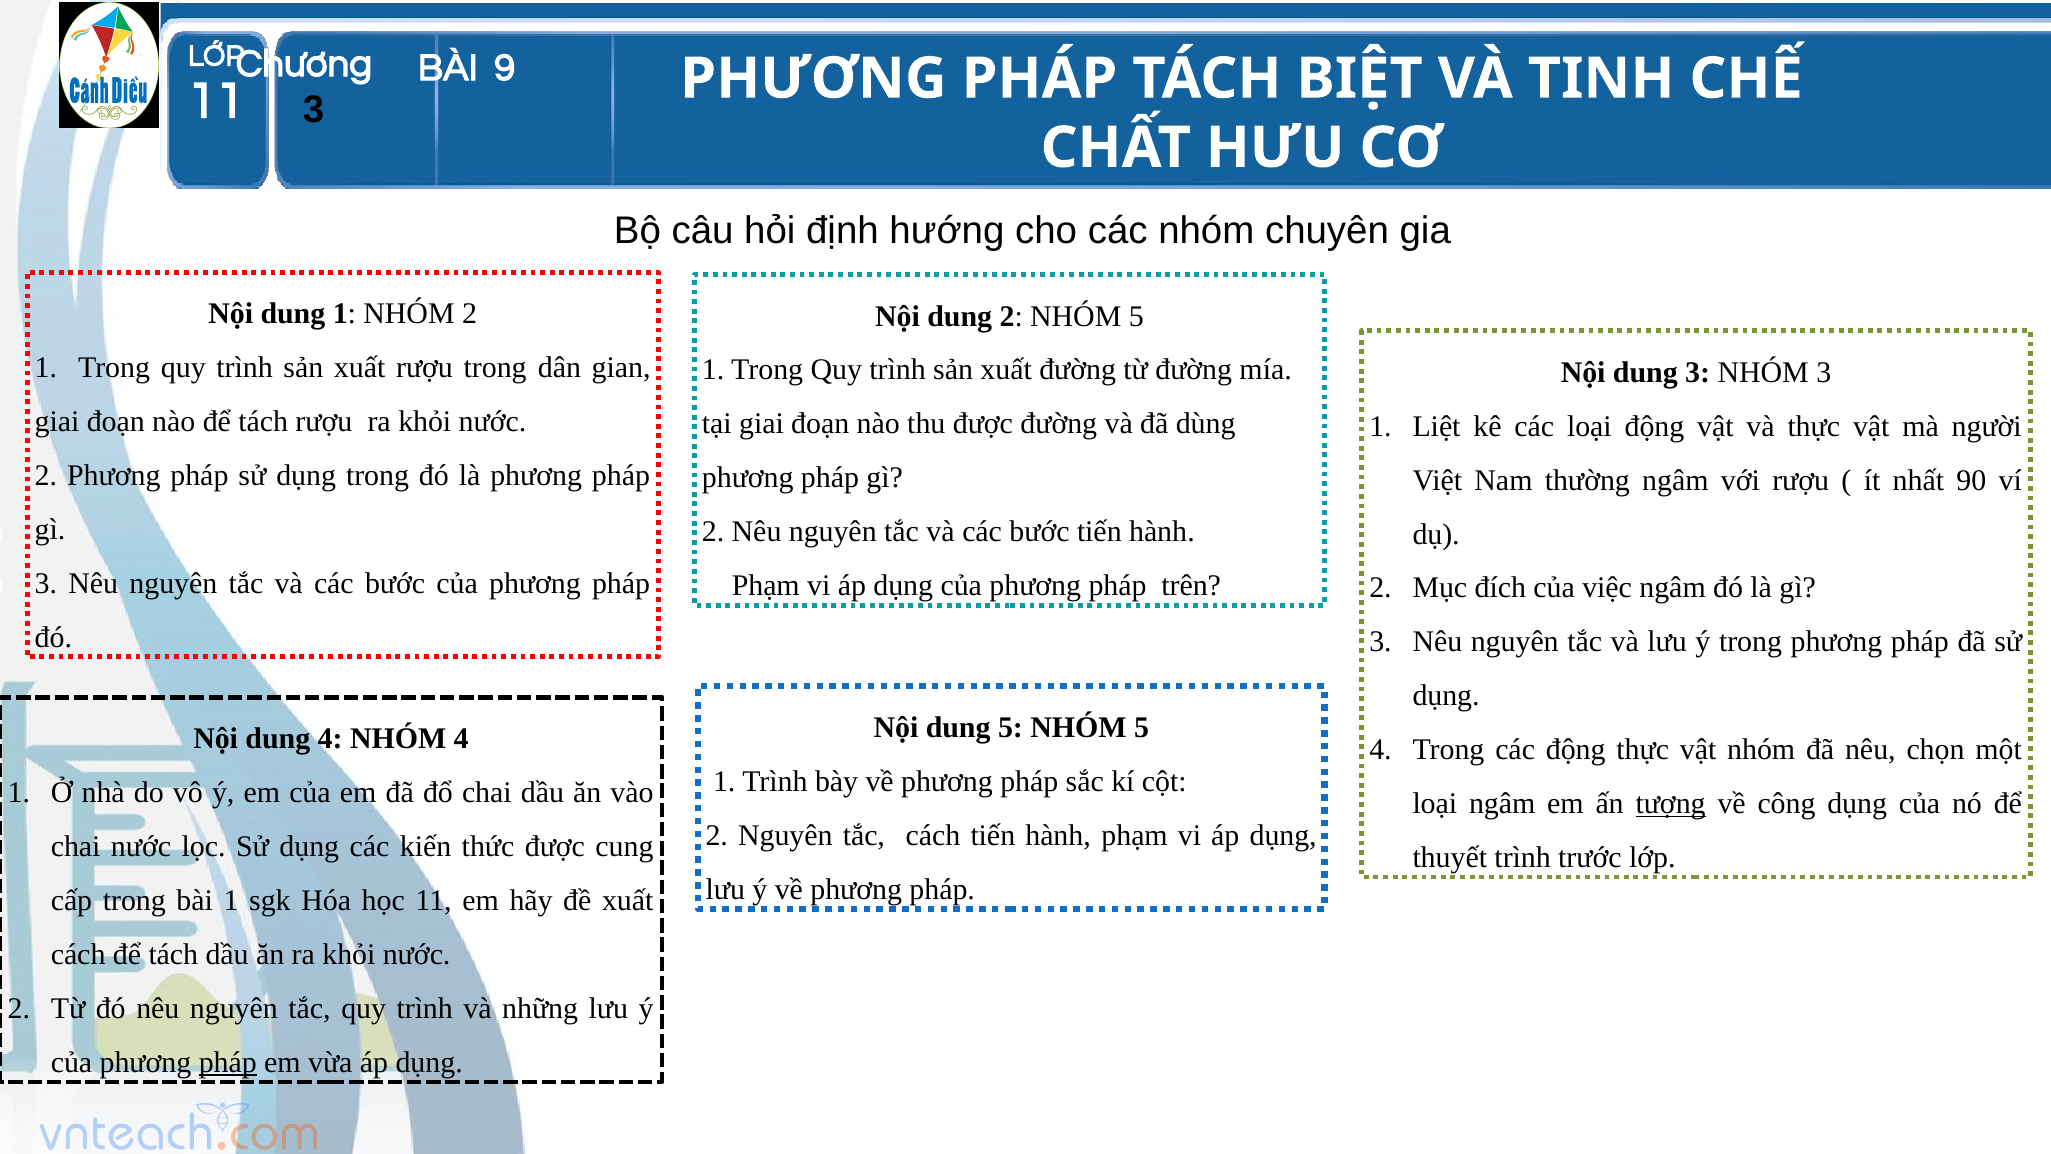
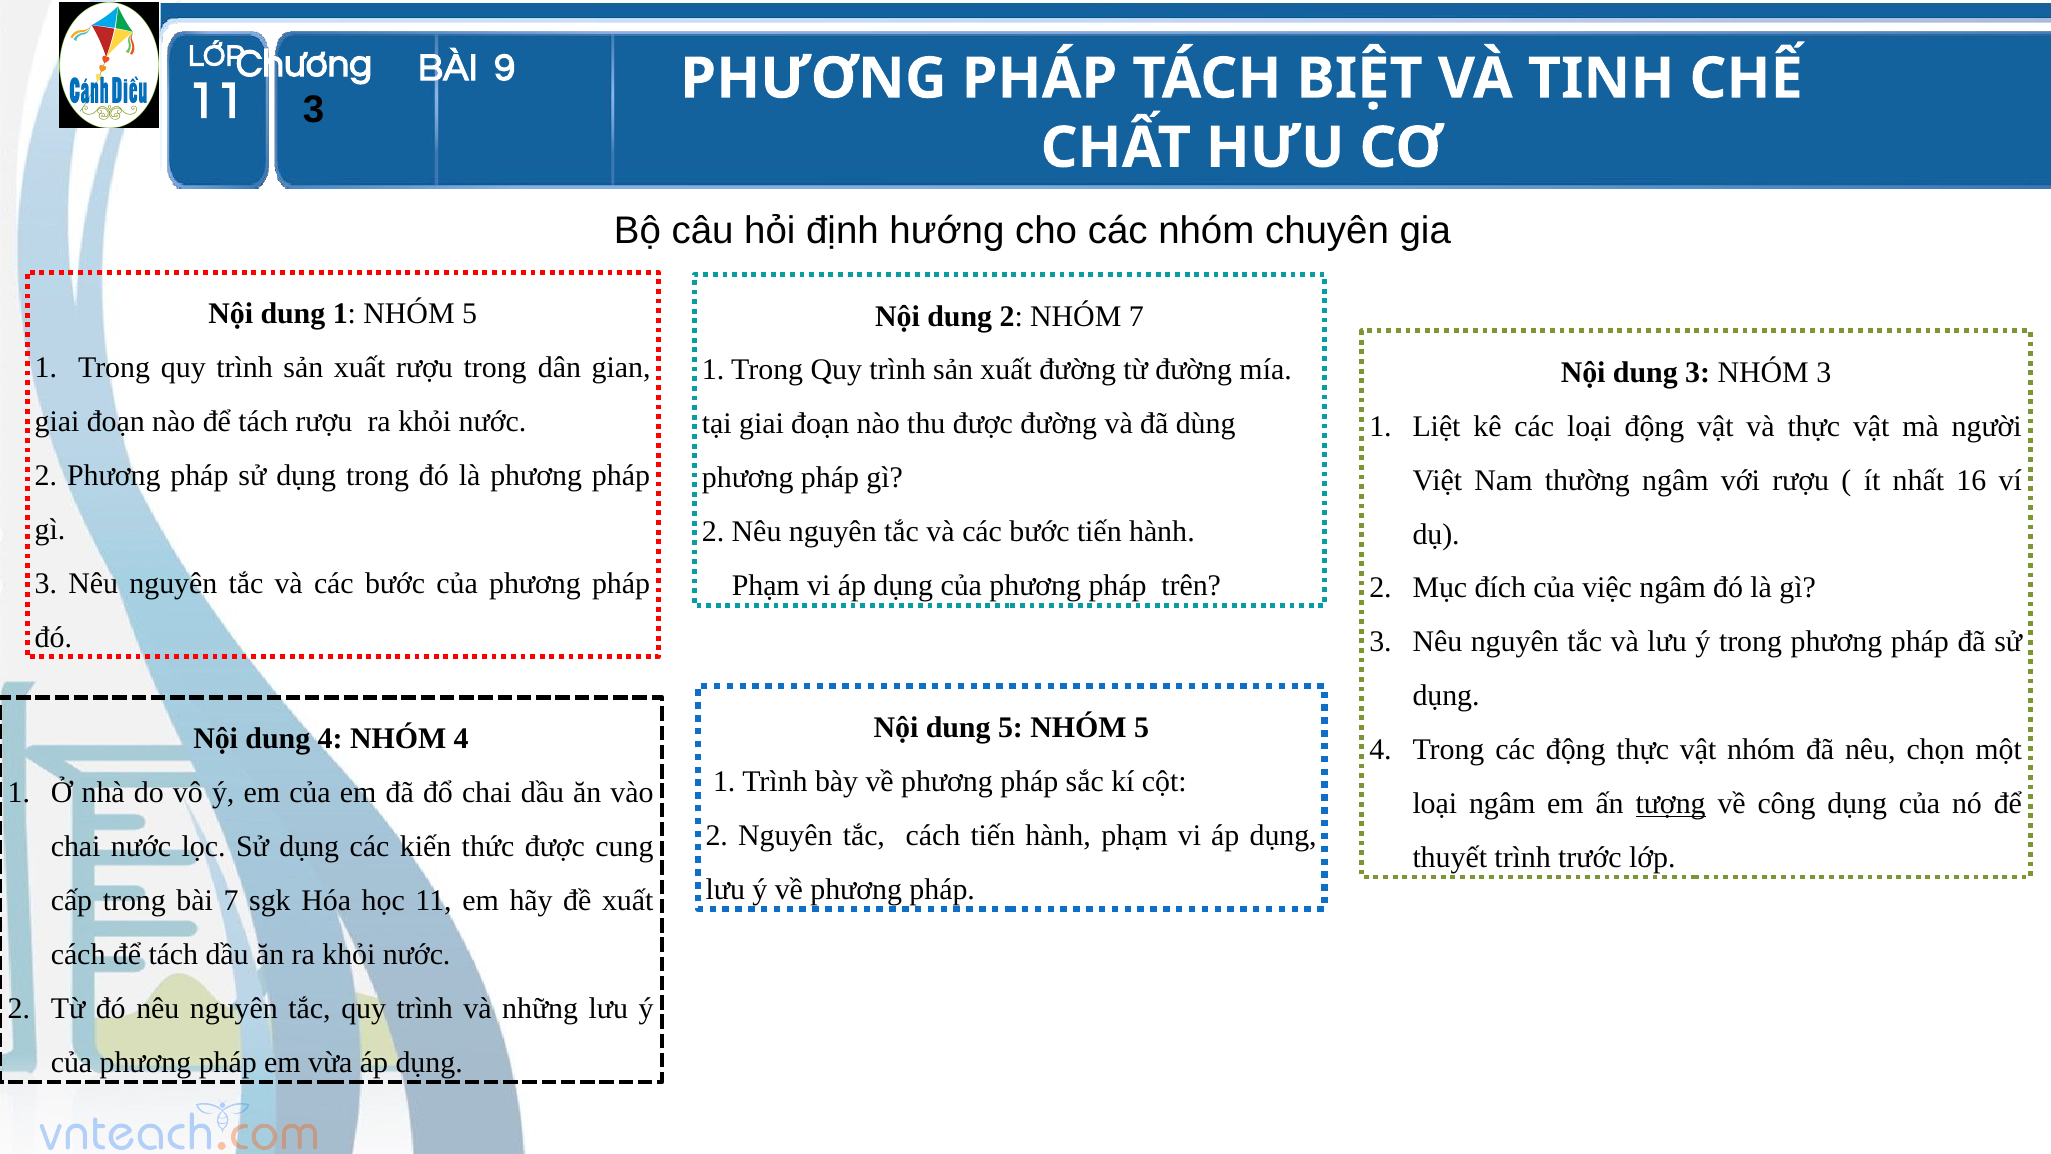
1 NHÓM 2: 2 -> 5
2 NHÓM 5: 5 -> 7
90: 90 -> 16
bài 1: 1 -> 7
pháp at (228, 1062) underline: present -> none
